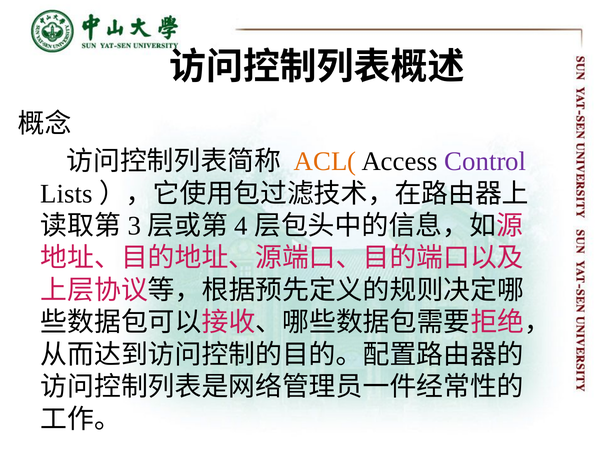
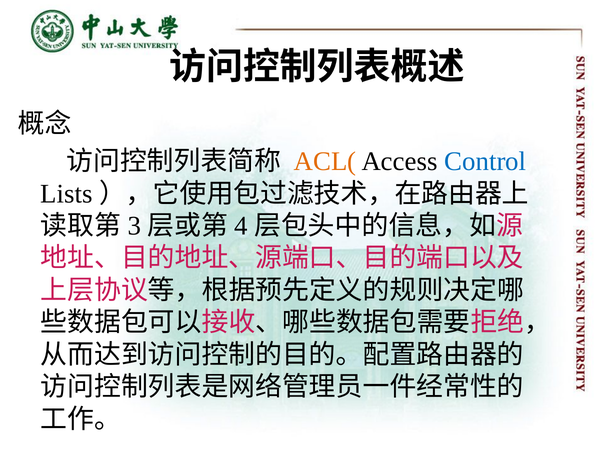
Control colour: purple -> blue
